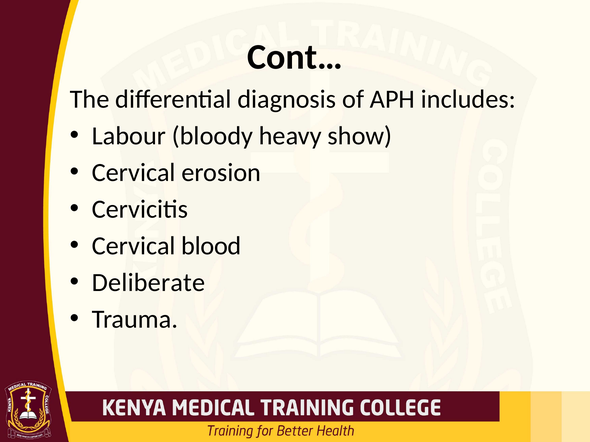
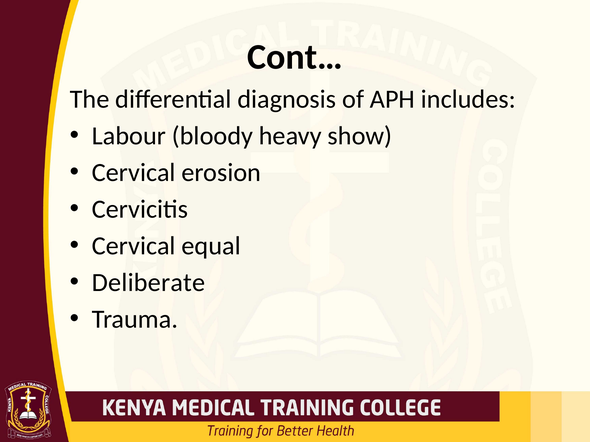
blood: blood -> equal
